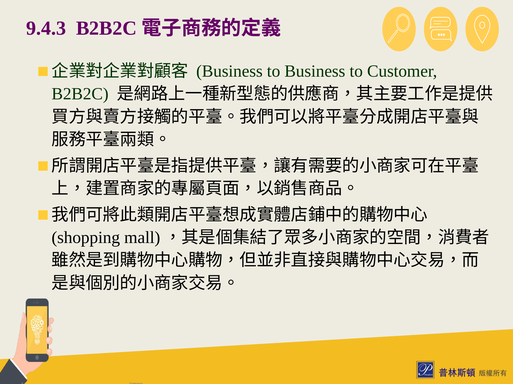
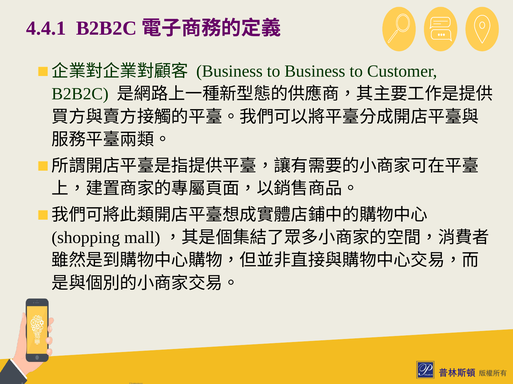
9.4.3: 9.4.3 -> 4.4.1
